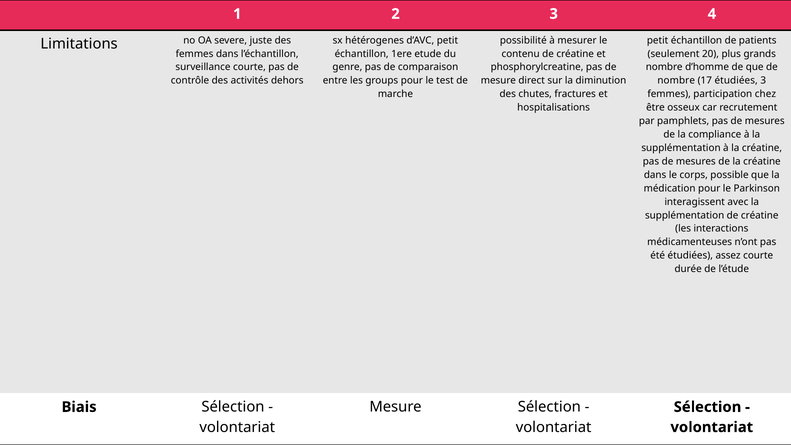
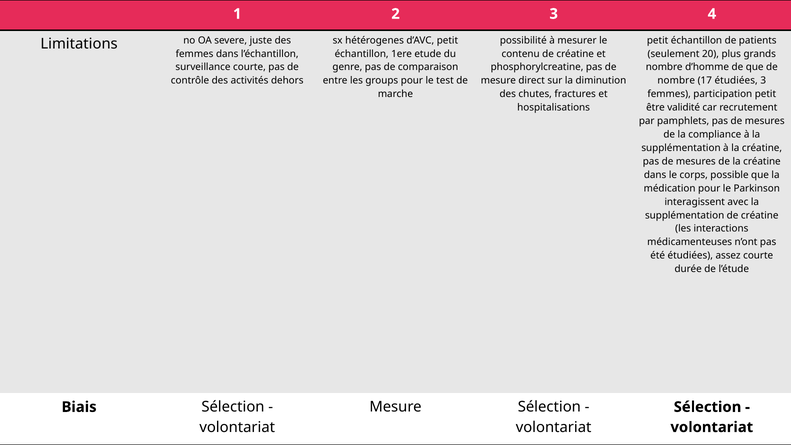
participation chez: chez -> petit
osseux: osseux -> validité
